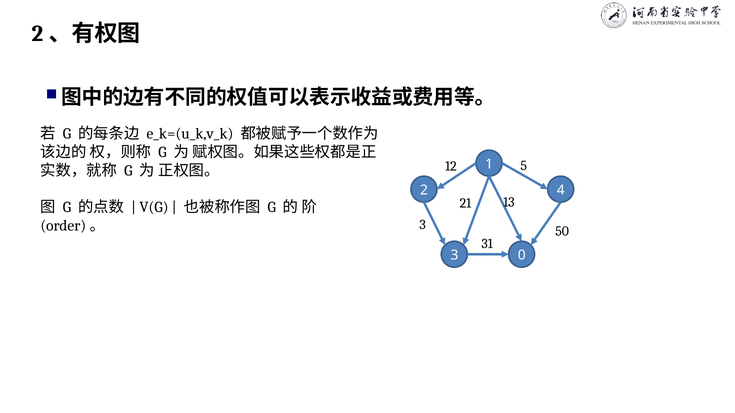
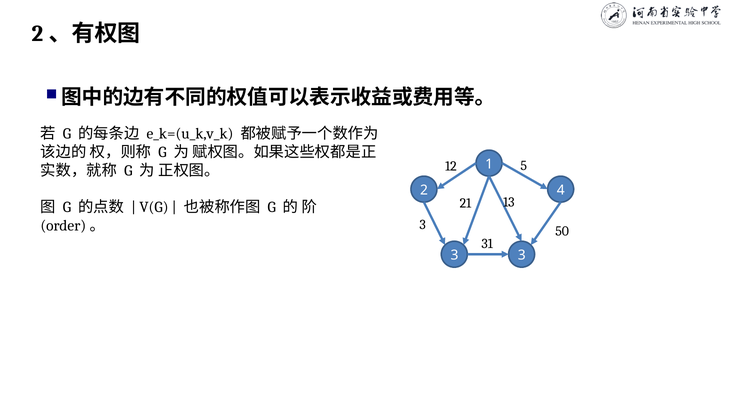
3 0: 0 -> 3
